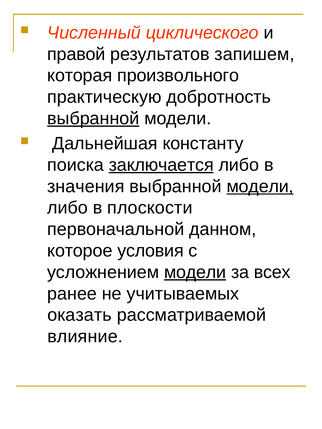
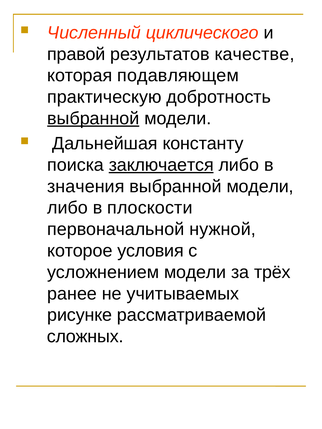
запишем: запишем -> качестве
произвольного: произвольного -> подавляющем
модели at (260, 187) underline: present -> none
данном: данном -> нужной
модели at (195, 272) underline: present -> none
всех: всех -> трёх
оказать: оказать -> рисунке
влияние: влияние -> сложных
